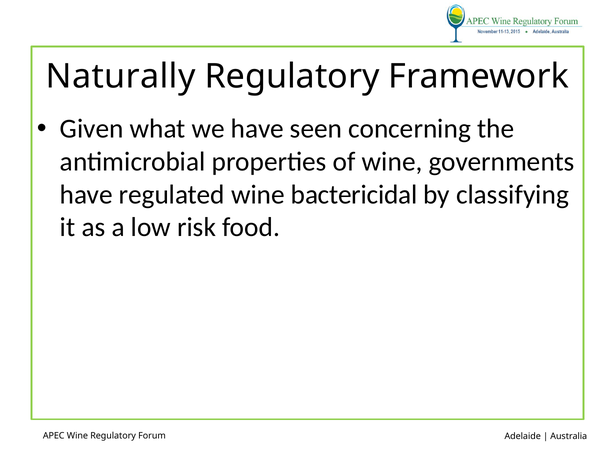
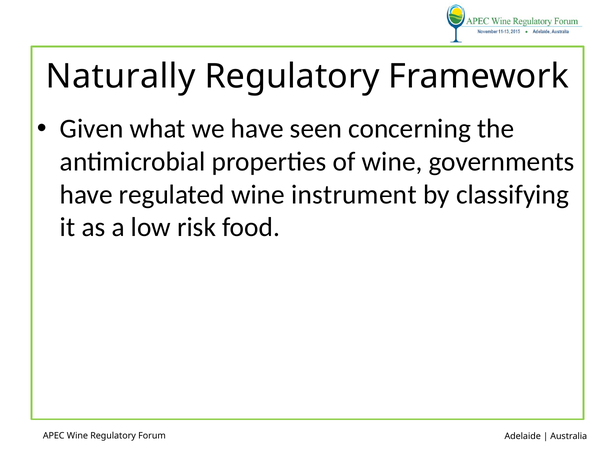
bactericidal: bactericidal -> instrument
